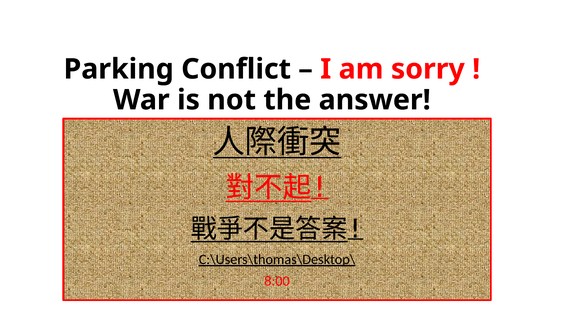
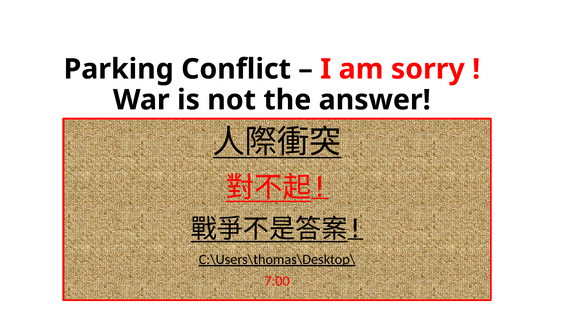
8:00: 8:00 -> 7:00
